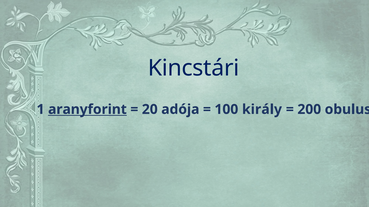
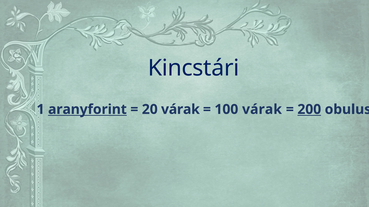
20 adója: adója -> várak
100 király: király -> várak
200 underline: none -> present
